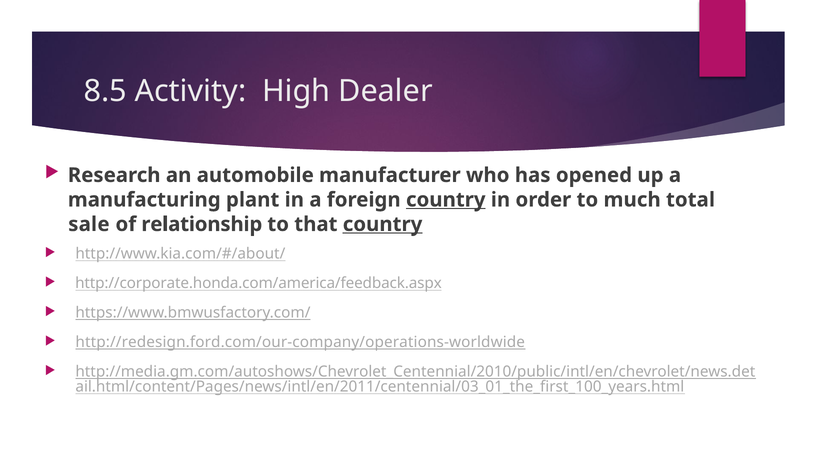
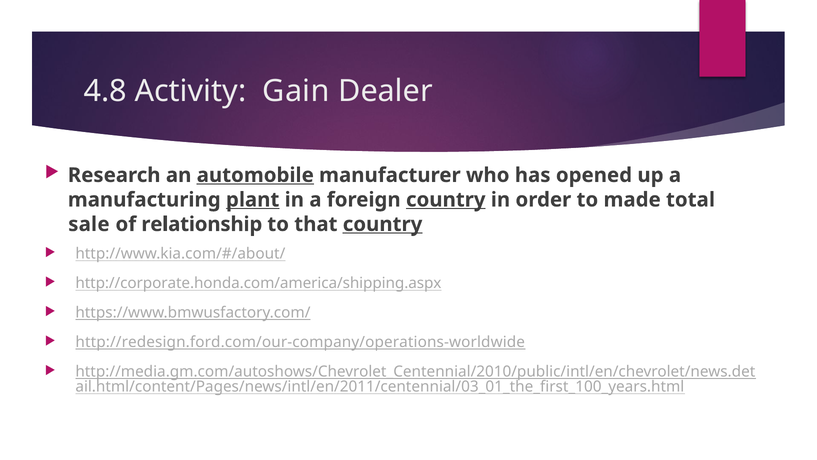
8.5: 8.5 -> 4.8
High: High -> Gain
automobile underline: none -> present
plant underline: none -> present
much: much -> made
http://corporate.honda.com/america/feedback.aspx: http://corporate.honda.com/america/feedback.aspx -> http://corporate.honda.com/america/shipping.aspx
